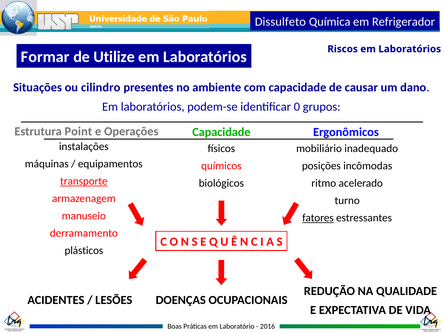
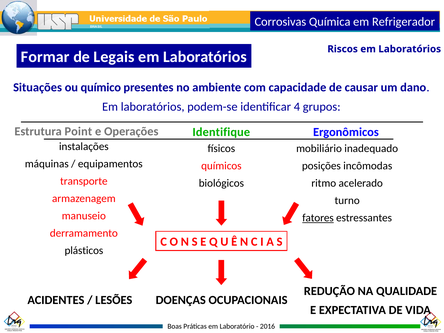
Dissulfeto: Dissulfeto -> Corrosivas
Utilize: Utilize -> Legais
cilindro: cilindro -> químico
0: 0 -> 4
Operações Capacidade: Capacidade -> Identifique
transporte underline: present -> none
